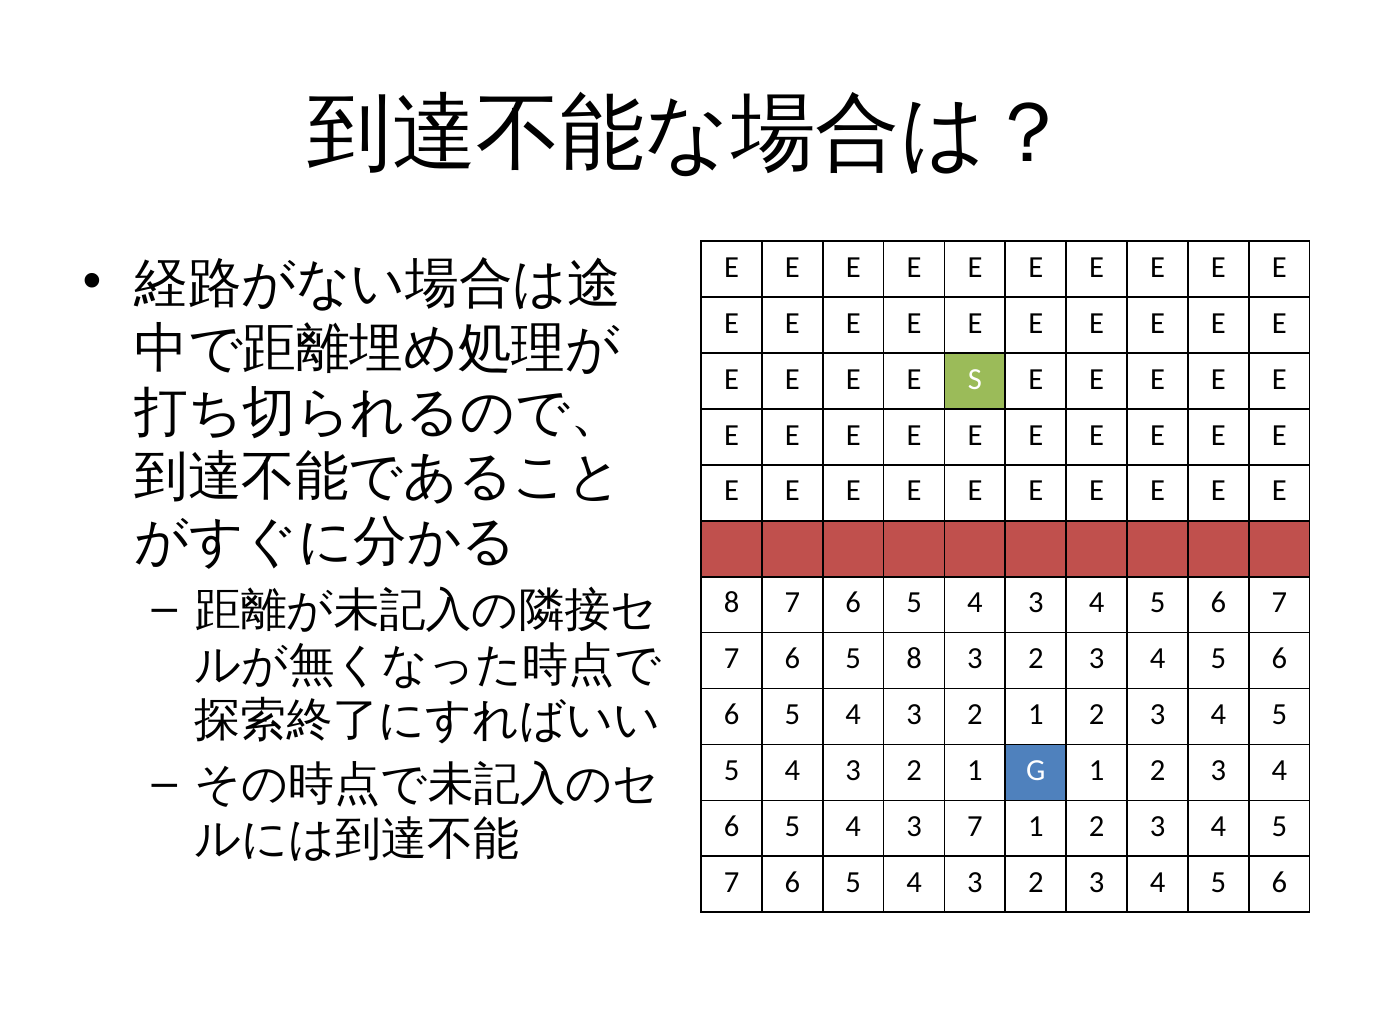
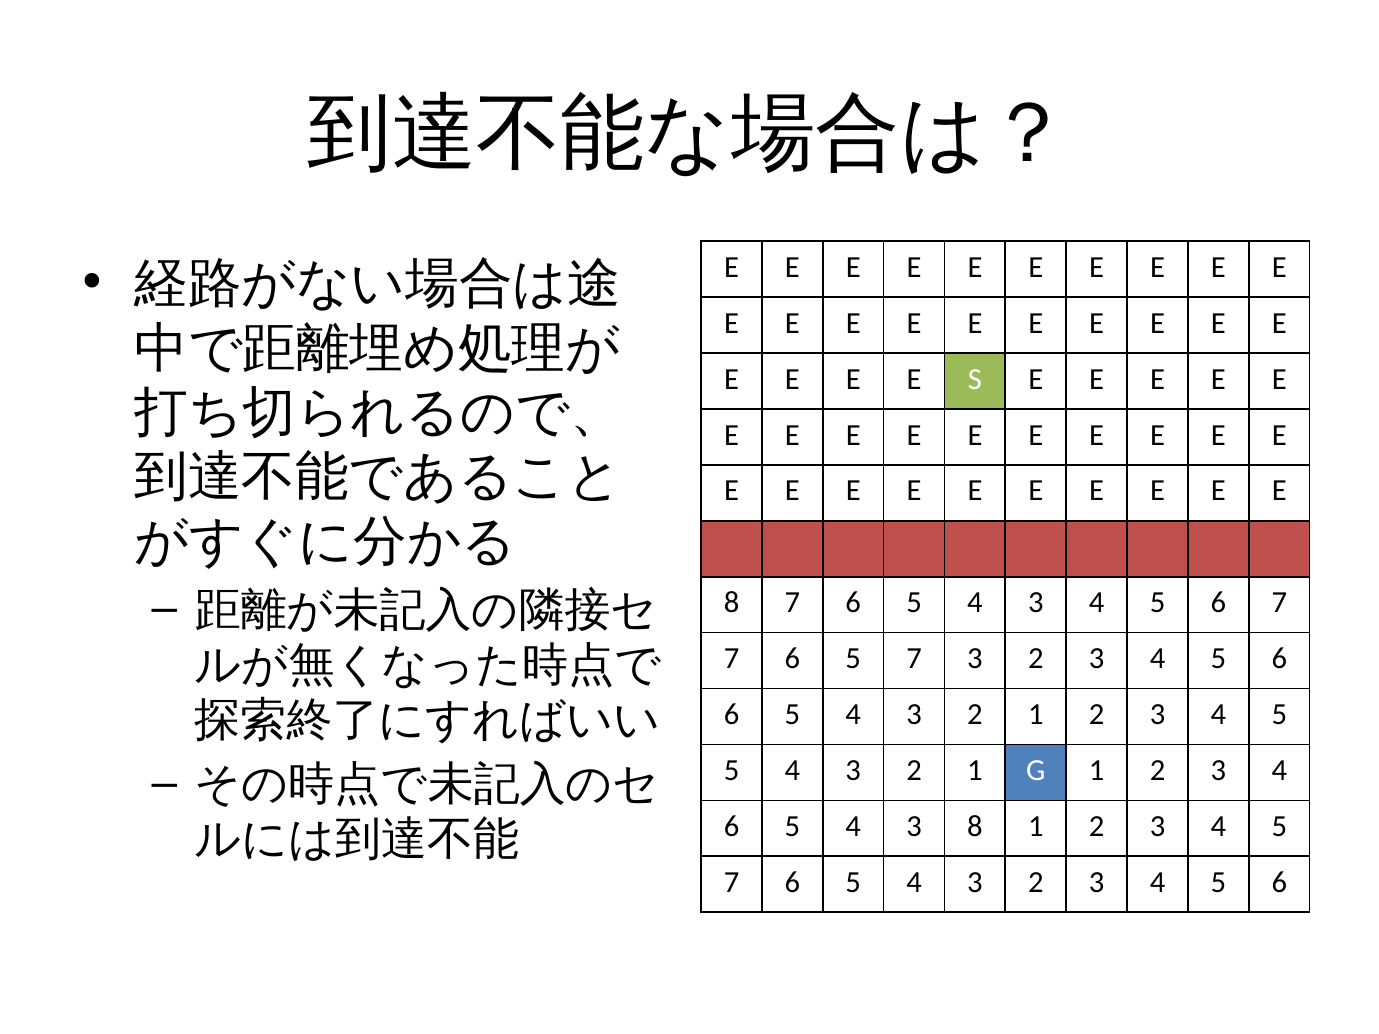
6 5 8: 8 -> 7
3 7: 7 -> 8
